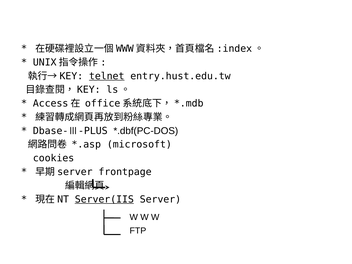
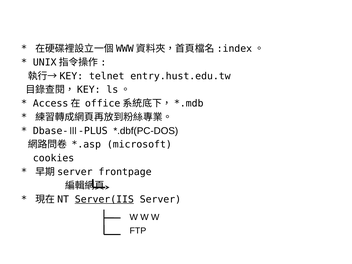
telnet underline: present -> none
